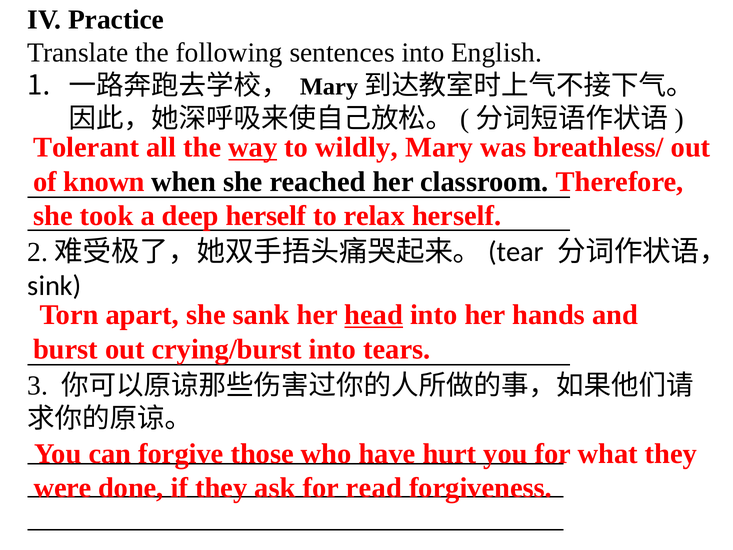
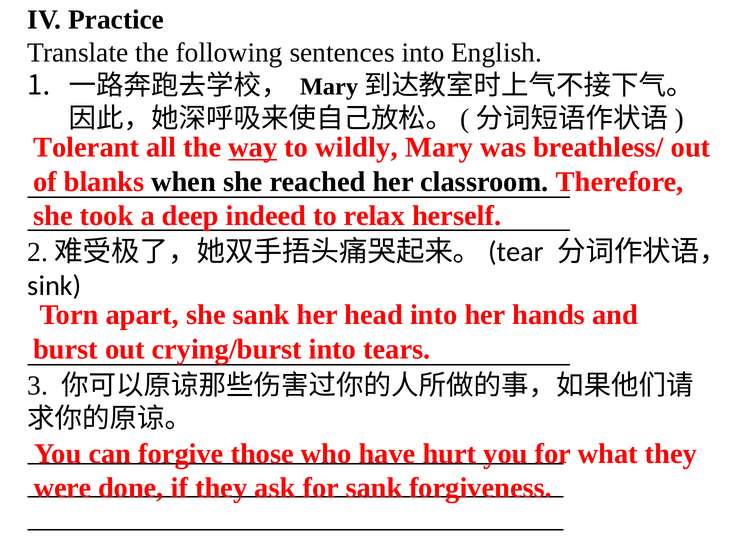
known: known -> blanks
deep herself: herself -> indeed
head underline: present -> none
for read: read -> sank
